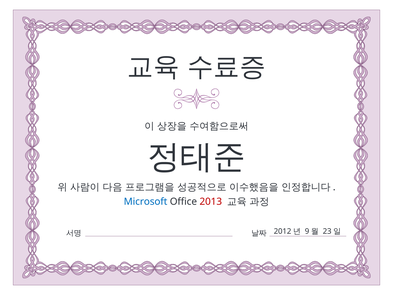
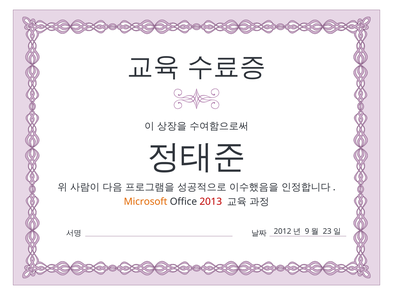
Microsoft colour: blue -> orange
